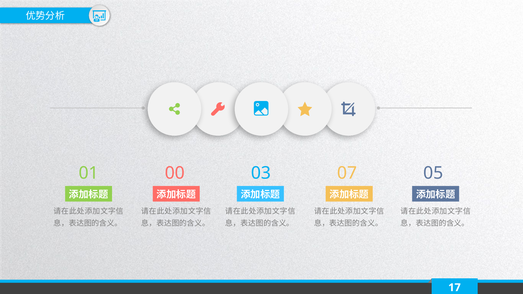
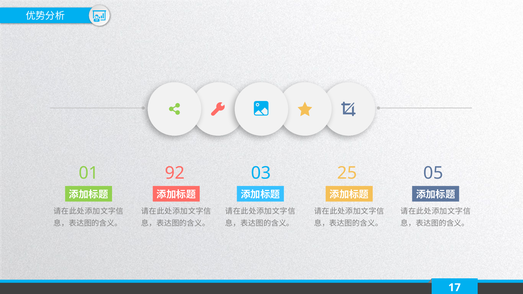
00: 00 -> 92
07: 07 -> 25
